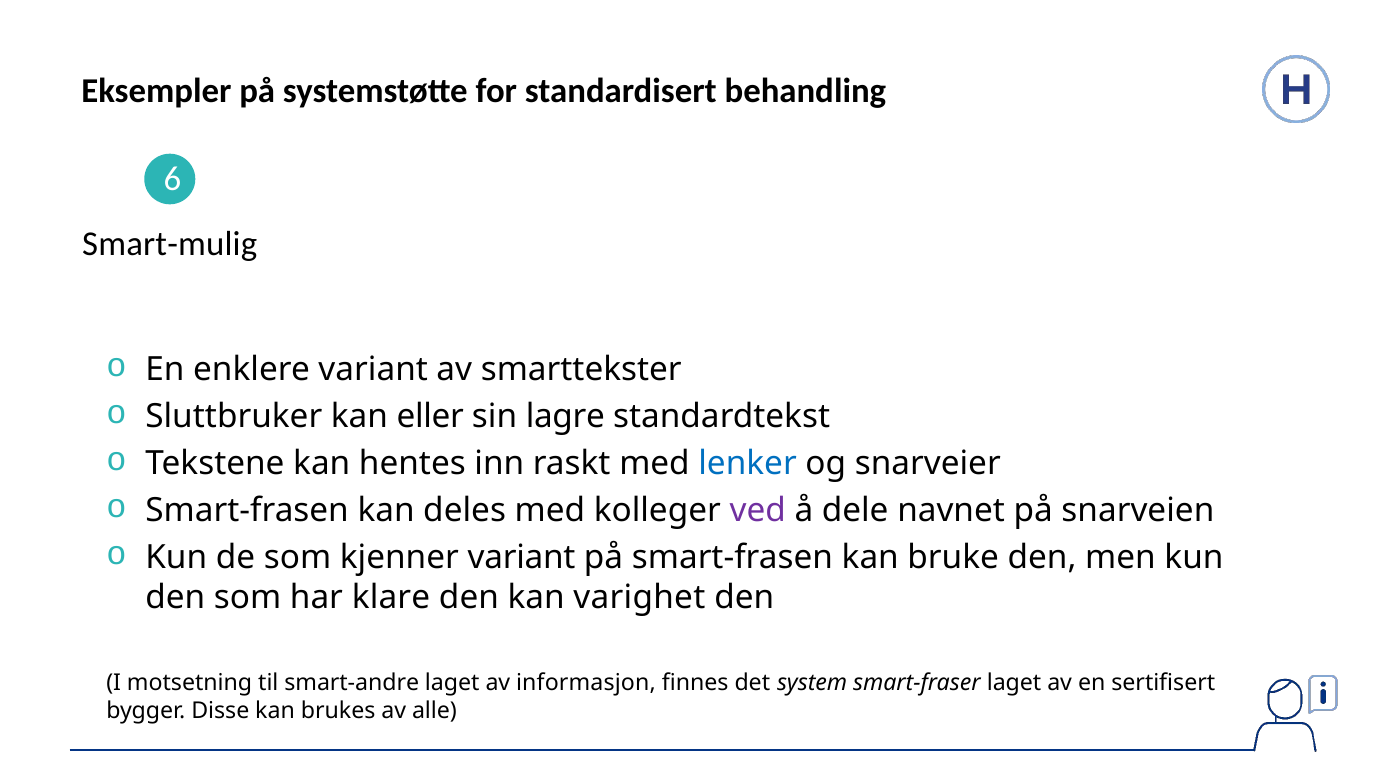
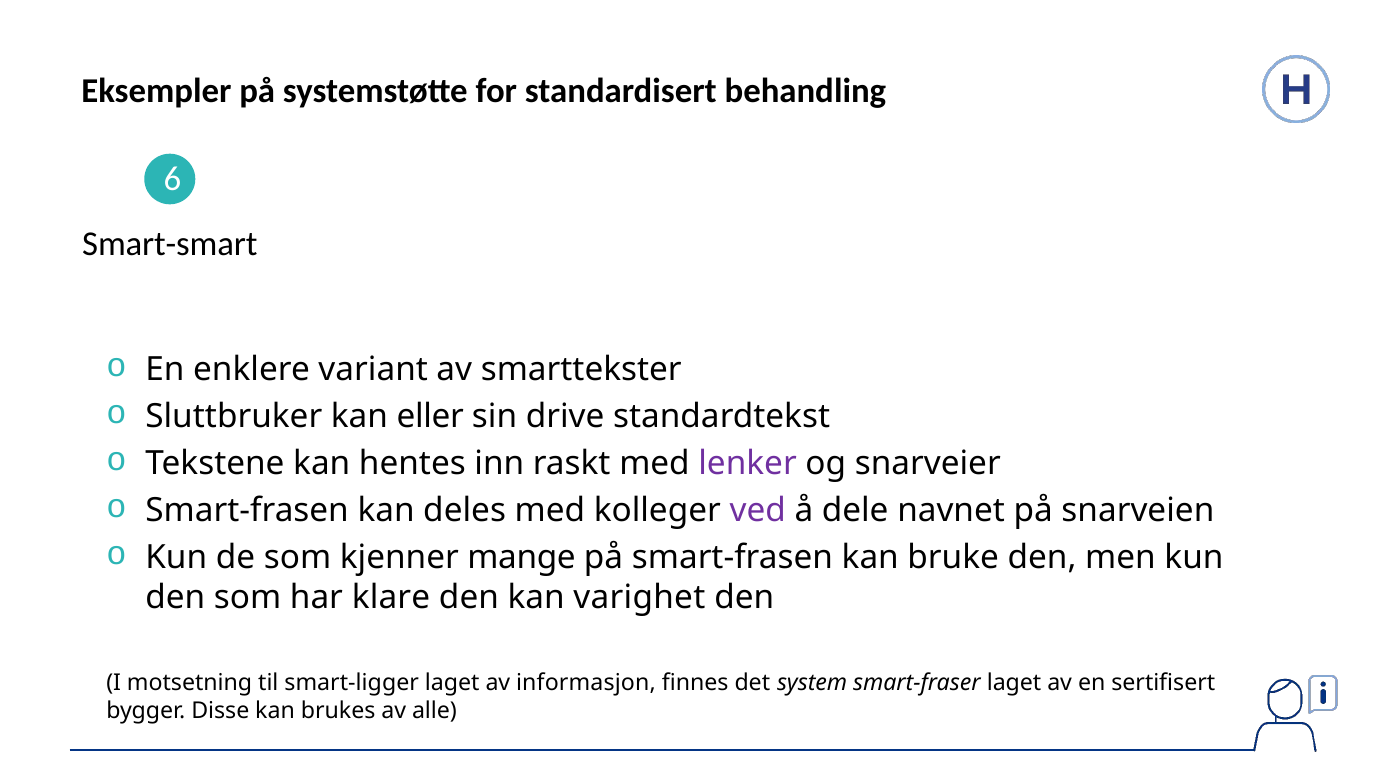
Smart-mulig: Smart-mulig -> Smart-smart
lagre: lagre -> drive
lenker colour: blue -> purple
kjenner variant: variant -> mange
smart-andre: smart-andre -> smart-ligger
